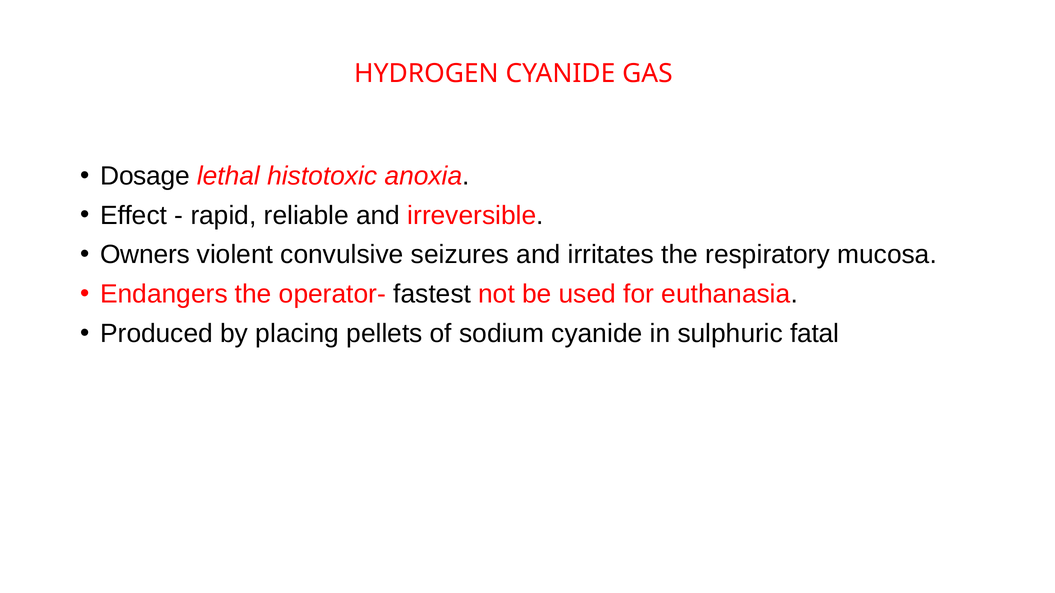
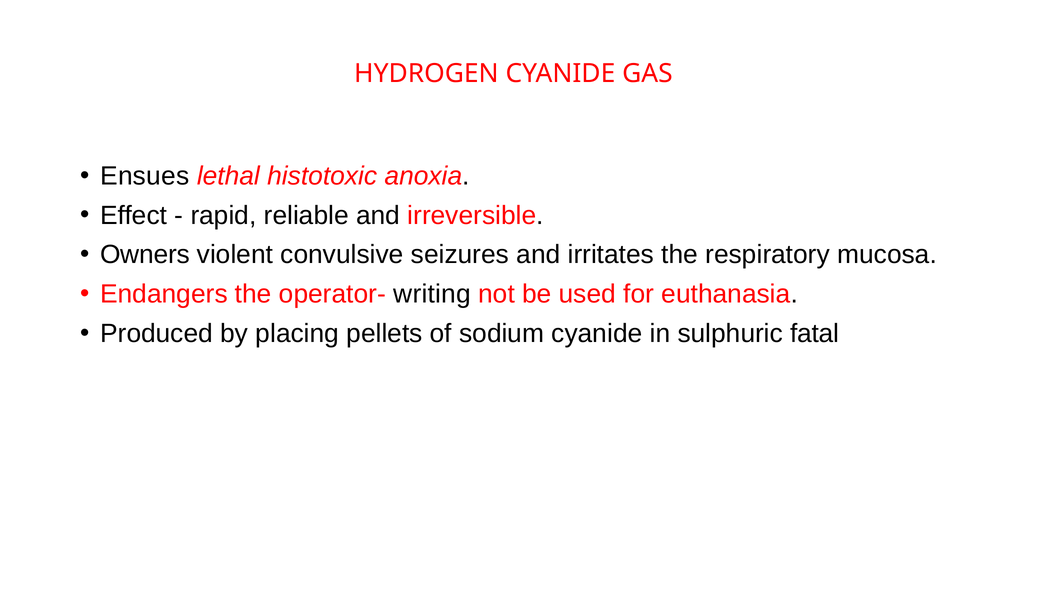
Dosage: Dosage -> Ensues
fastest: fastest -> writing
